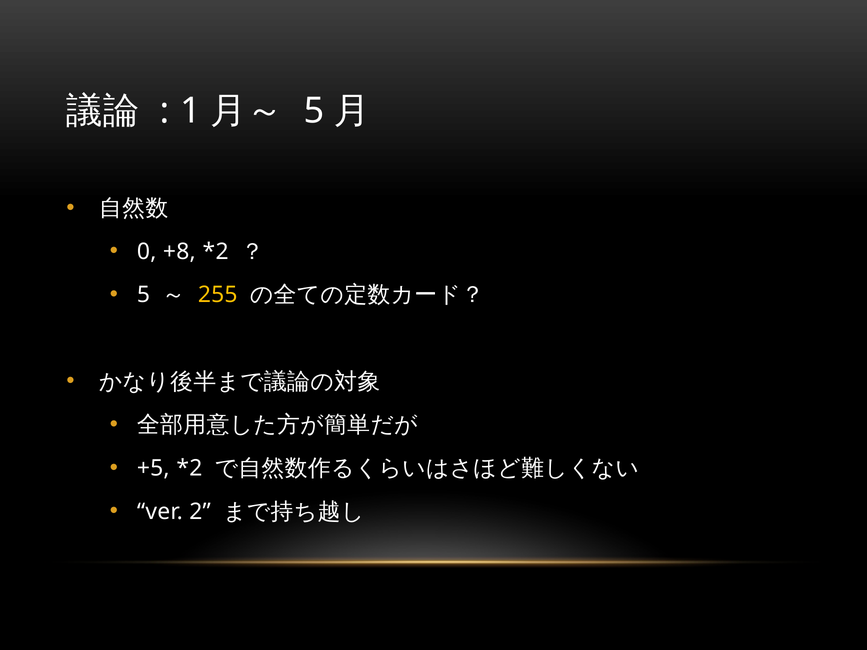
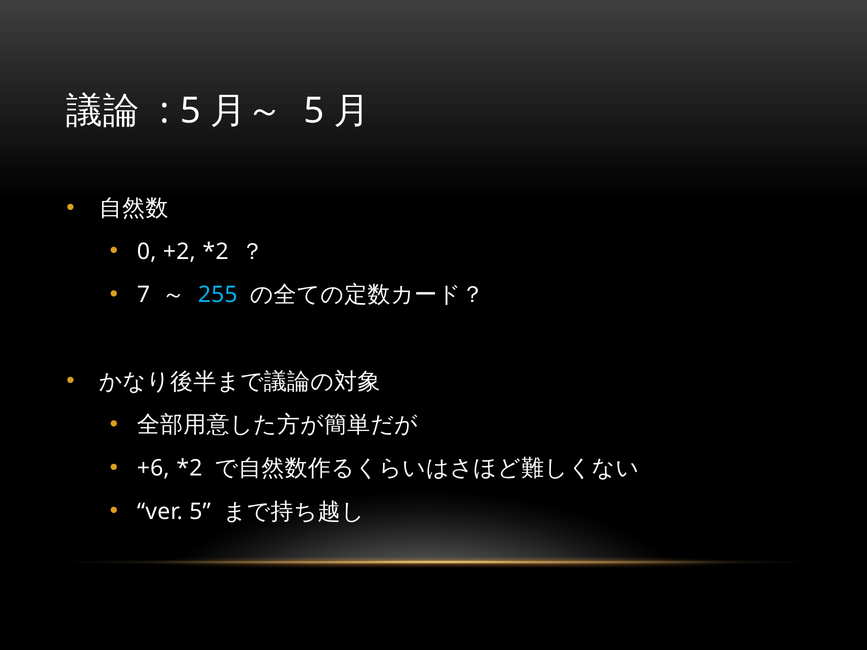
1 at (190, 111): 1 -> 5
+8: +8 -> +2
5 at (143, 295): 5 -> 7
255 colour: yellow -> light blue
+5: +5 -> +6
ver 2: 2 -> 5
